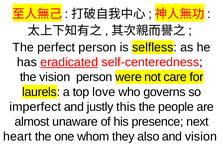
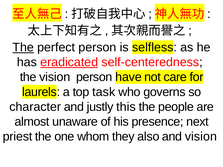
The at (23, 47) underline: none -> present
were: were -> have
love: love -> task
imperfect: imperfect -> character
heart: heart -> priest
